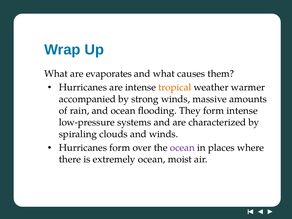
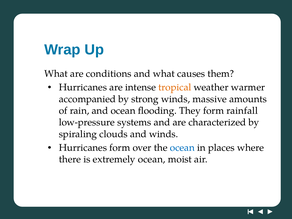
evaporates: evaporates -> conditions
form intense: intense -> rainfall
ocean at (182, 148) colour: purple -> blue
